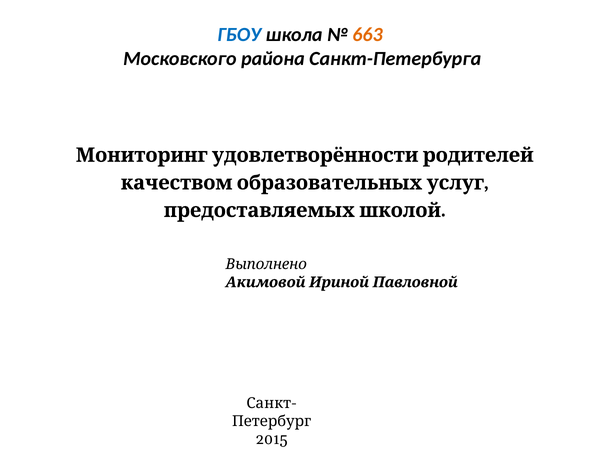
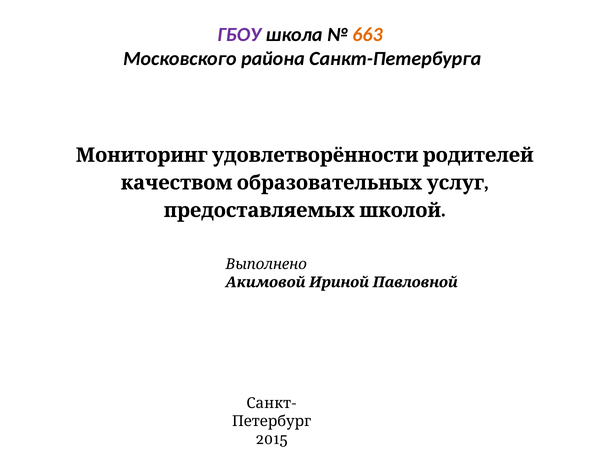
ГБОУ colour: blue -> purple
